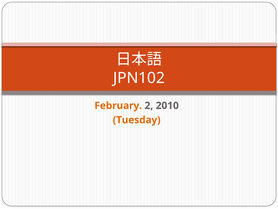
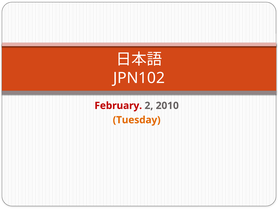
February colour: orange -> red
